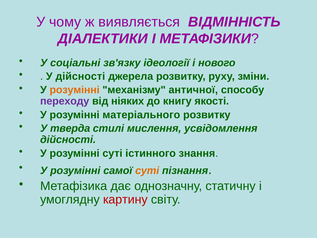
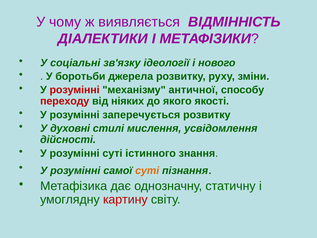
У дійсності: дійсності -> боротьби
розумінні at (75, 90) colour: orange -> red
переходу colour: purple -> red
книгу: книгу -> якого
матеріального: матеріального -> заперечується
тверда: тверда -> духовні
